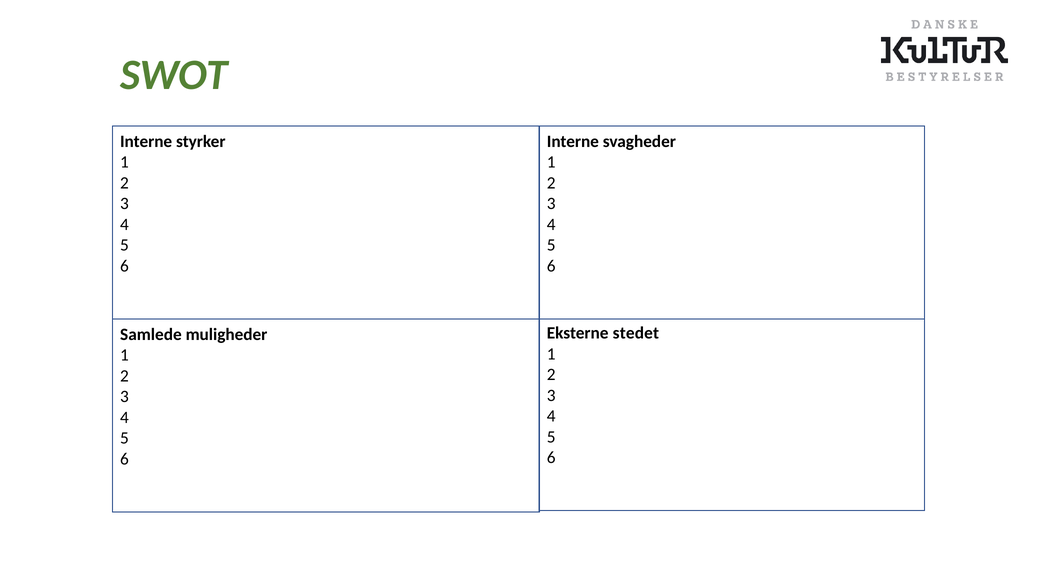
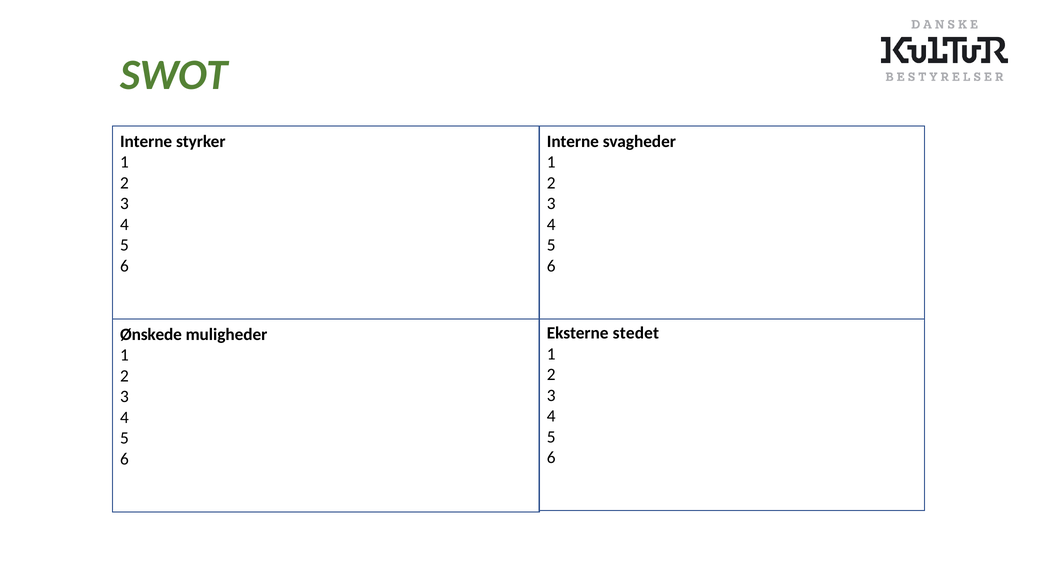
Samlede: Samlede -> Ønskede
